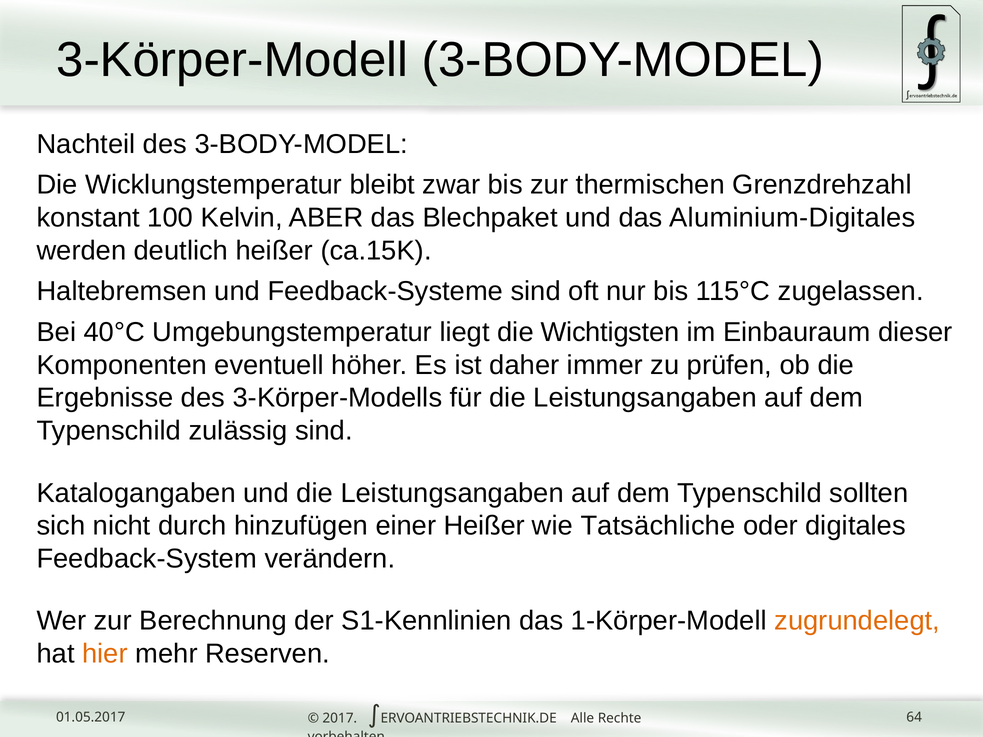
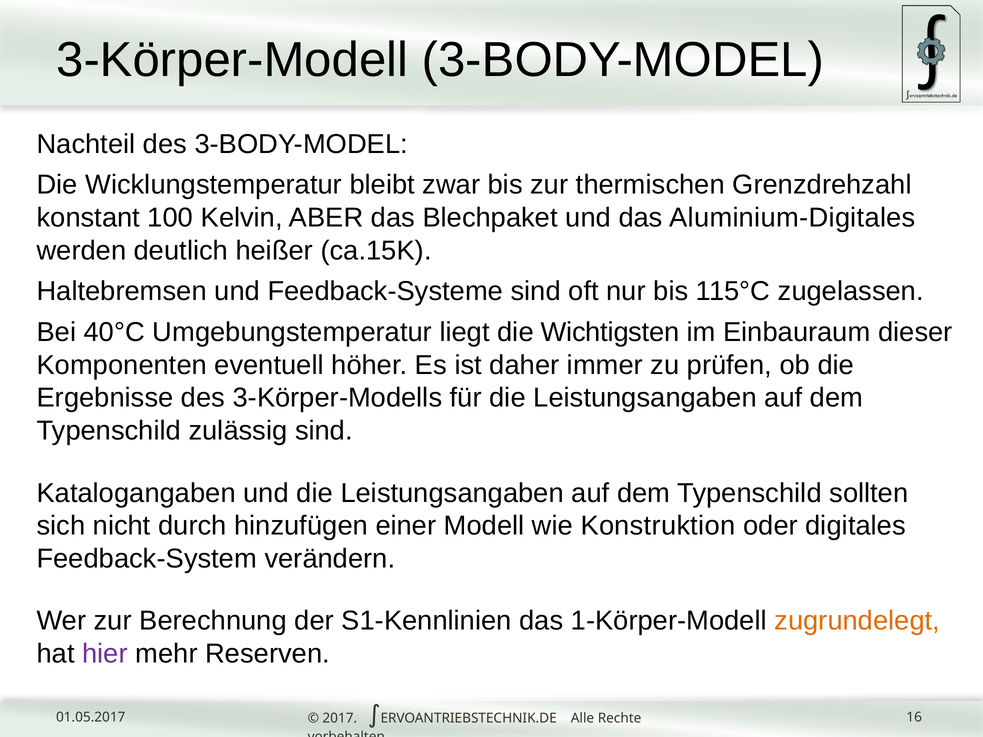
einer Heißer: Heißer -> Modell
Tatsächliche: Tatsächliche -> Konstruktion
hier colour: orange -> purple
64: 64 -> 16
